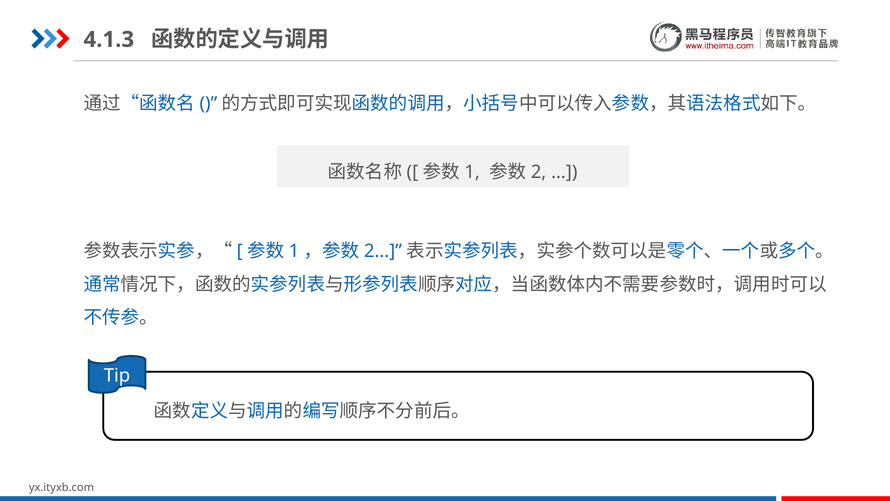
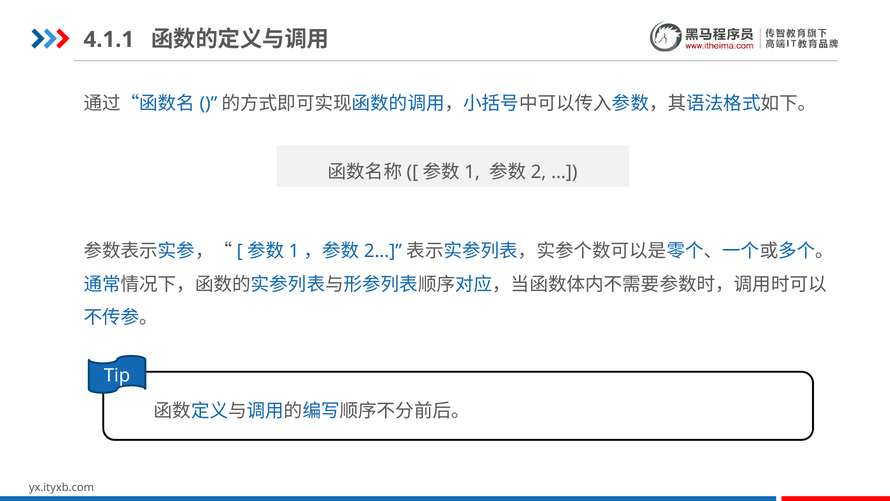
4.1.3: 4.1.3 -> 4.1.1
